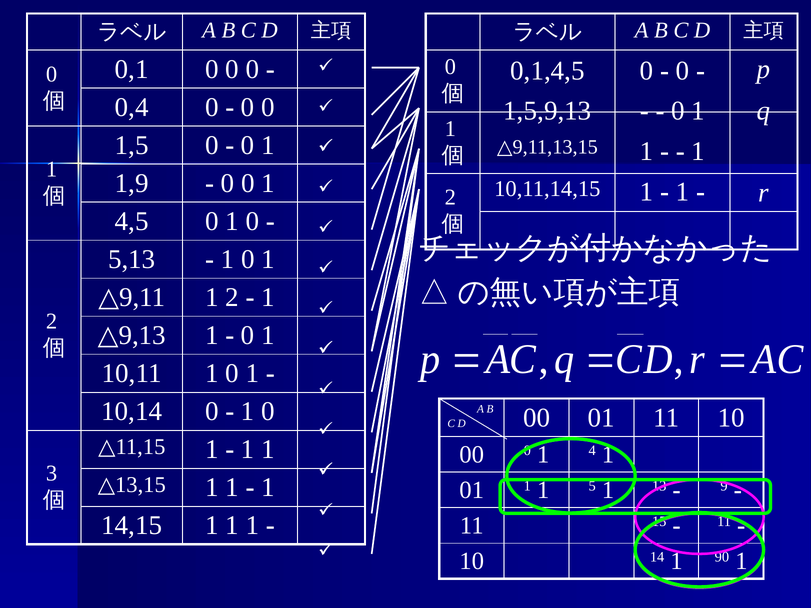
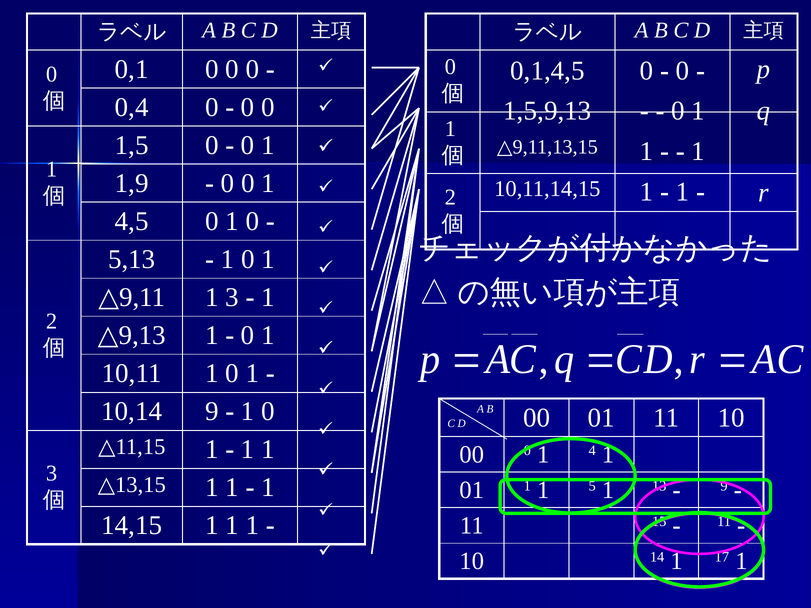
1 2: 2 -> 3
10,14 0: 0 -> 9
90: 90 -> 17
